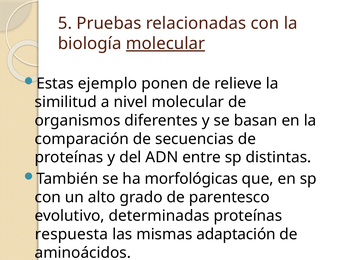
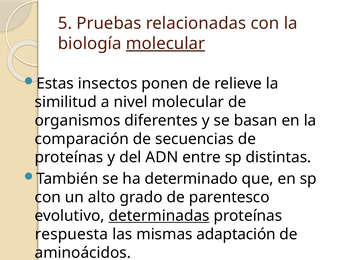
ejemplo: ejemplo -> insectos
morfológicas: morfológicas -> determinado
determinadas underline: none -> present
